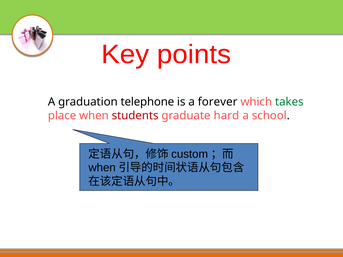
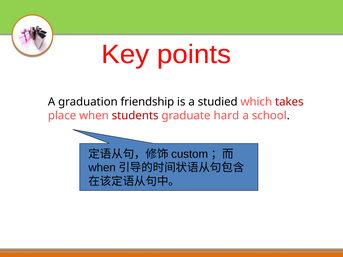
telephone: telephone -> friendship
forever: forever -> studied
takes colour: green -> red
